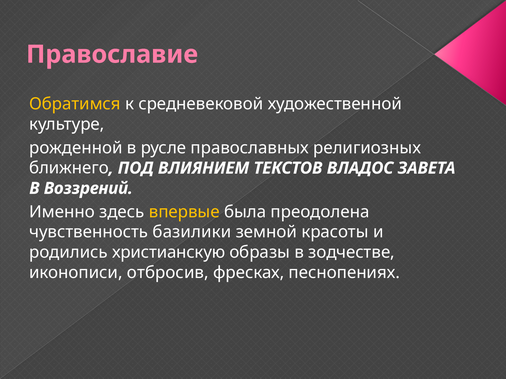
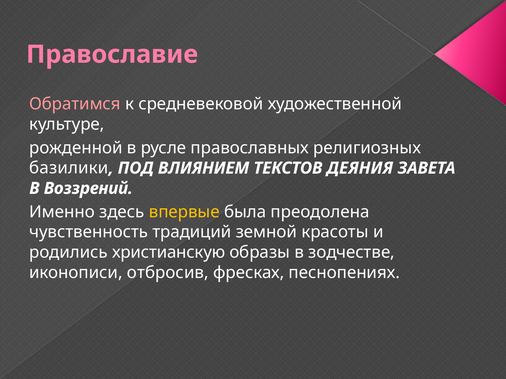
Обратимся colour: yellow -> pink
ближнего: ближнего -> базилики
ВЛАДОС: ВЛАДОС -> ДЕЯНИЯ
базилики: базилики -> традиций
